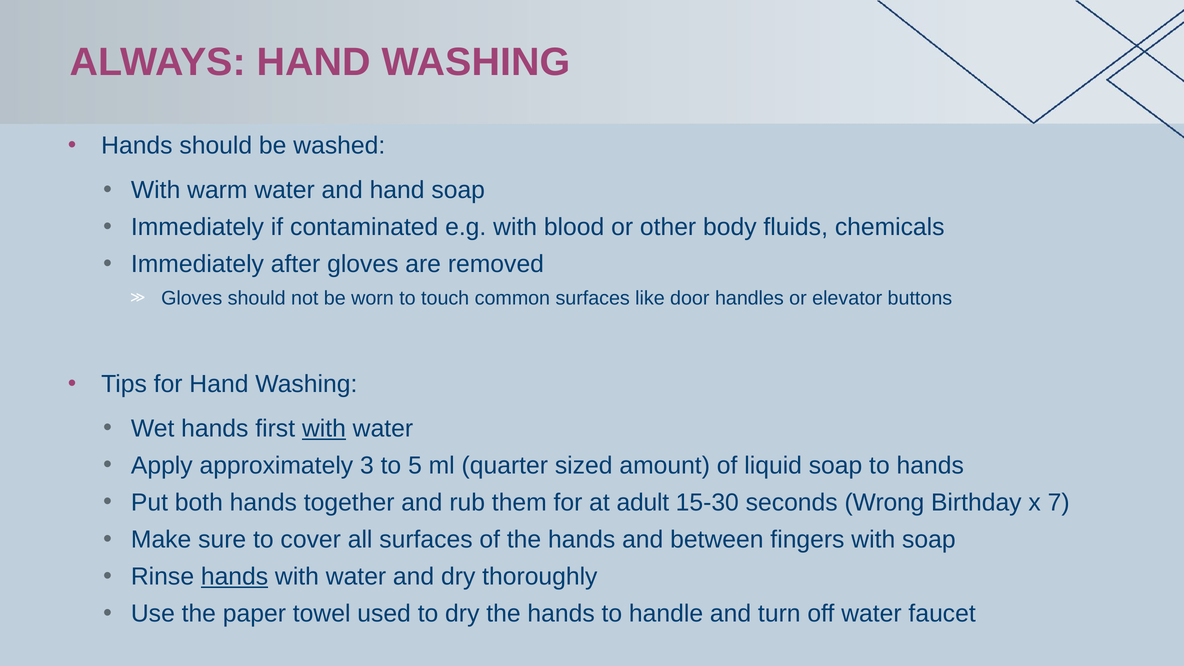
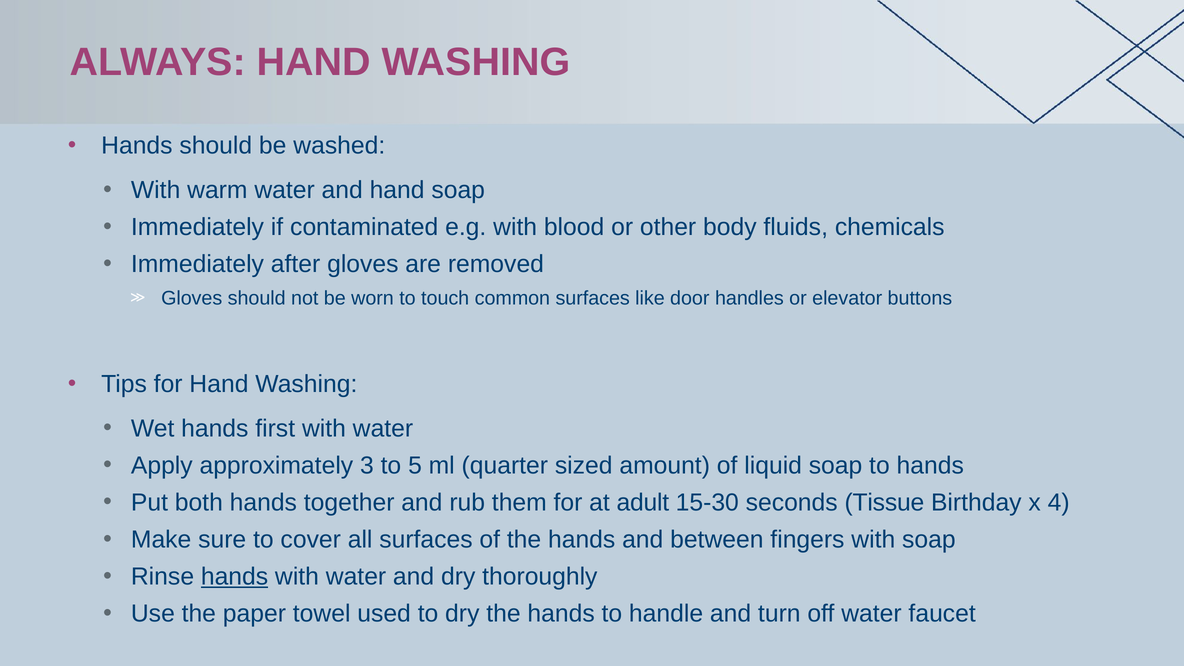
with at (324, 429) underline: present -> none
Wrong: Wrong -> Tissue
7: 7 -> 4
